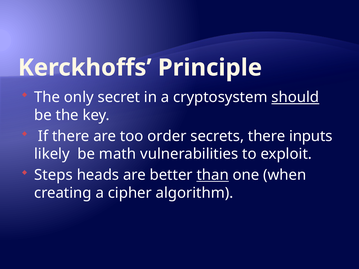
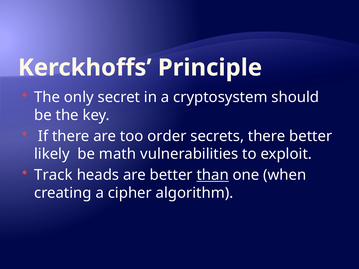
should underline: present -> none
there inputs: inputs -> better
Steps: Steps -> Track
